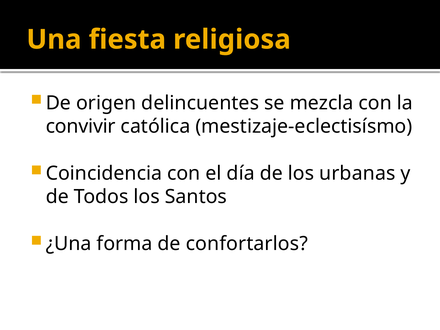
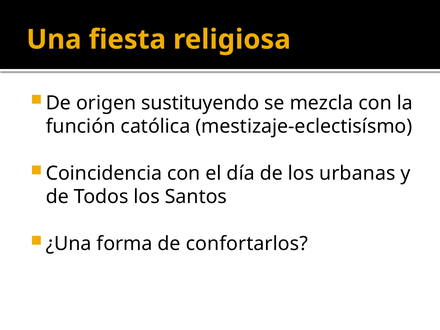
delincuentes: delincuentes -> sustituyendo
convivir: convivir -> función
